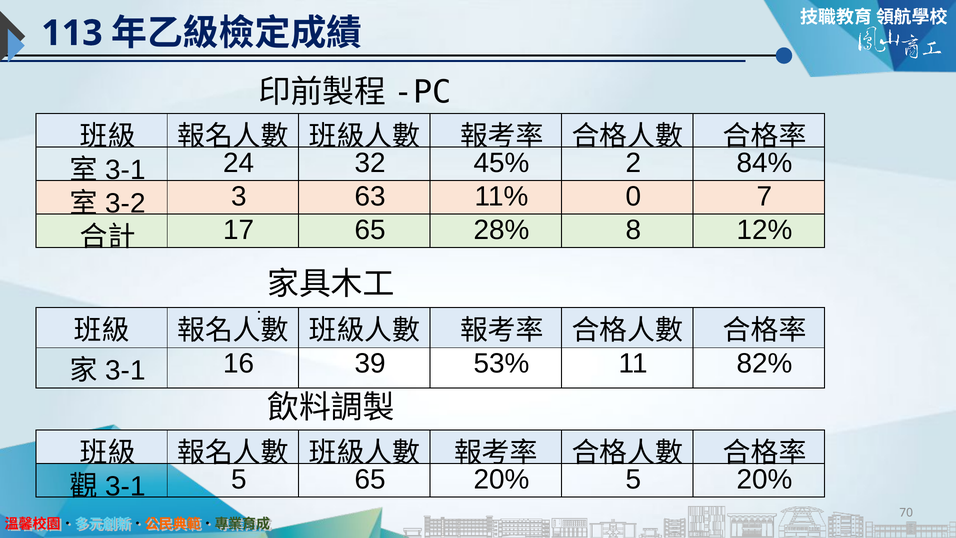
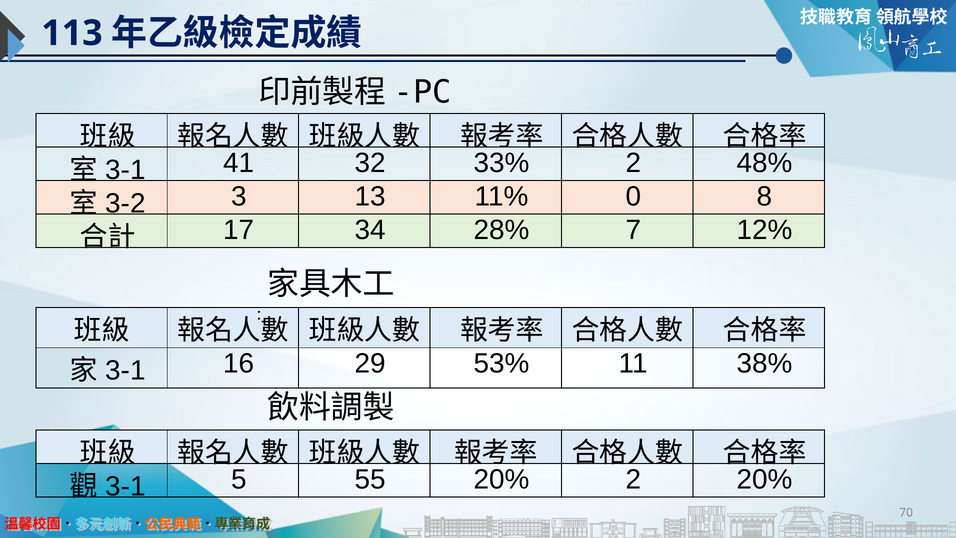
24: 24 -> 41
45%: 45% -> 33%
84%: 84% -> 48%
63: 63 -> 13
7: 7 -> 8
17 65: 65 -> 34
8: 8 -> 7
39: 39 -> 29
82%: 82% -> 38%
5 65: 65 -> 55
20% 5: 5 -> 2
